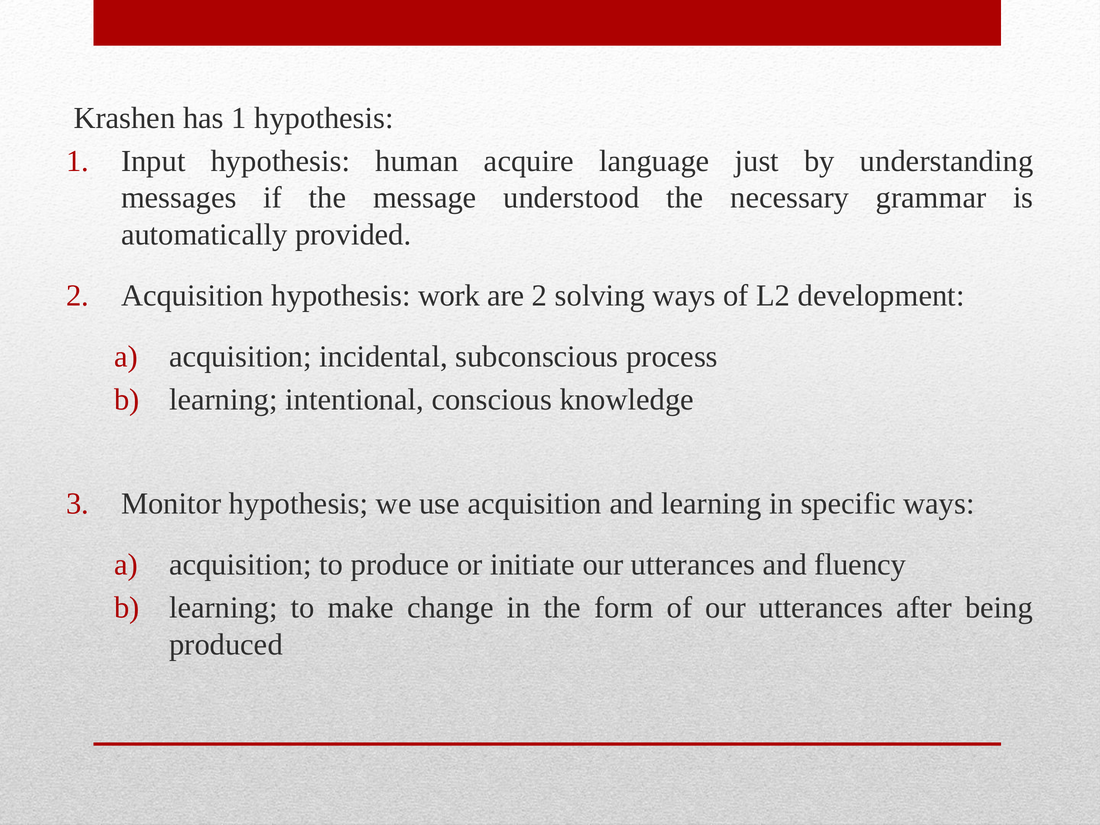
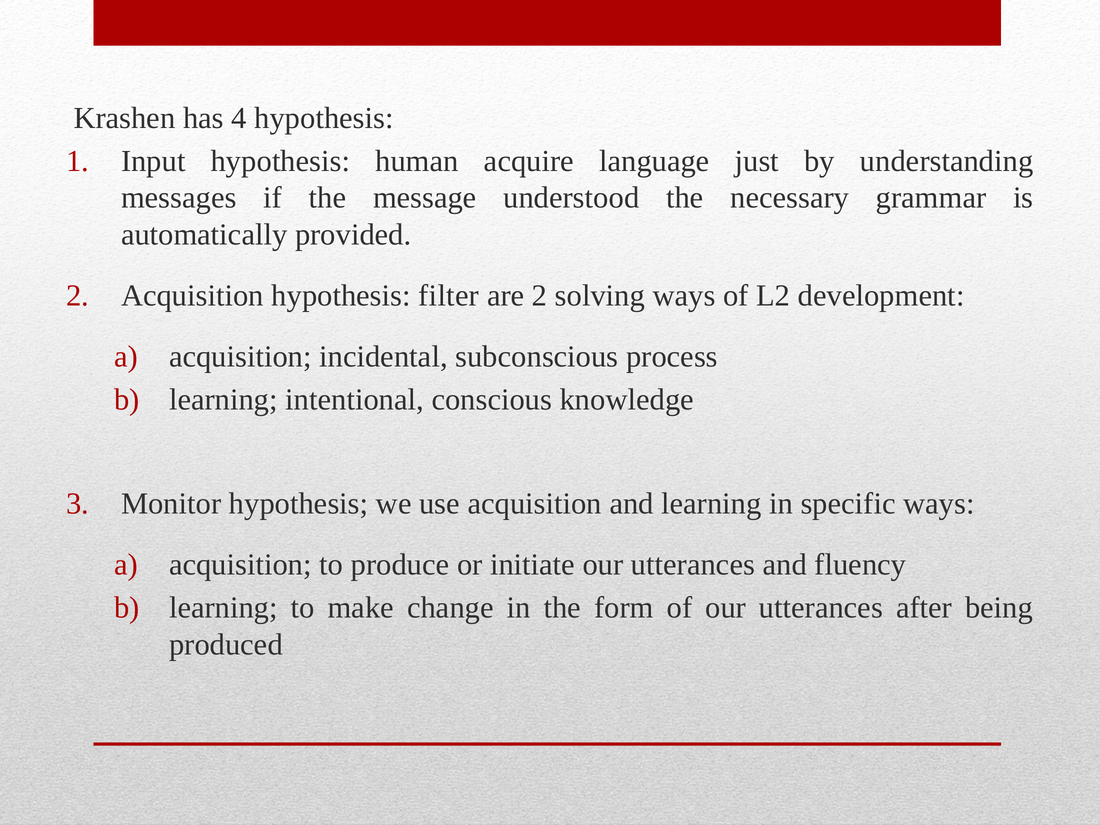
has 1: 1 -> 4
work: work -> filter
